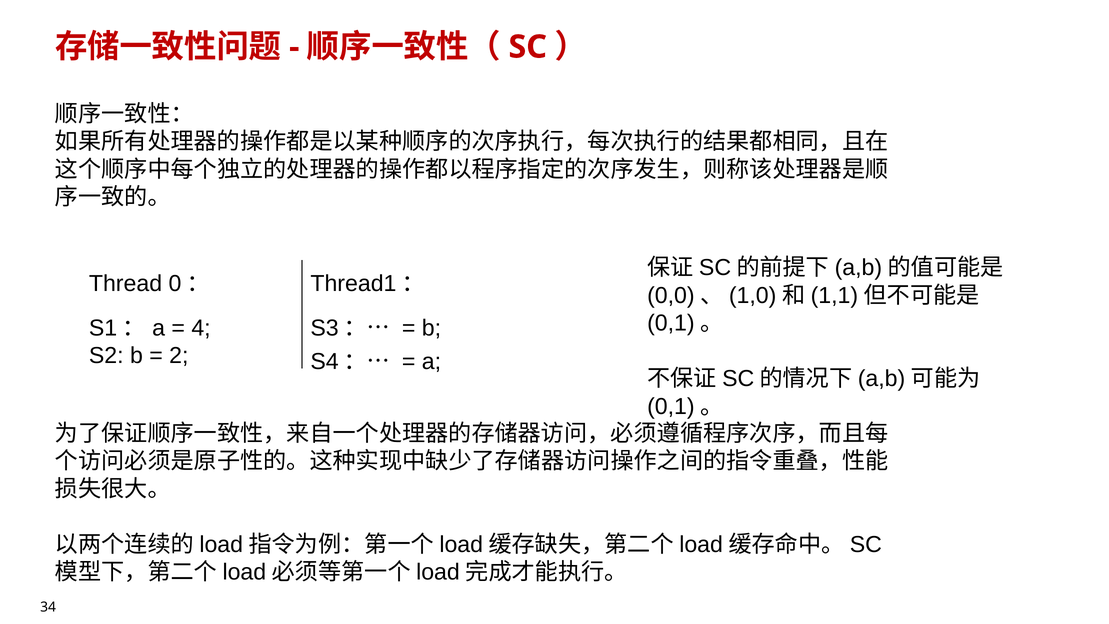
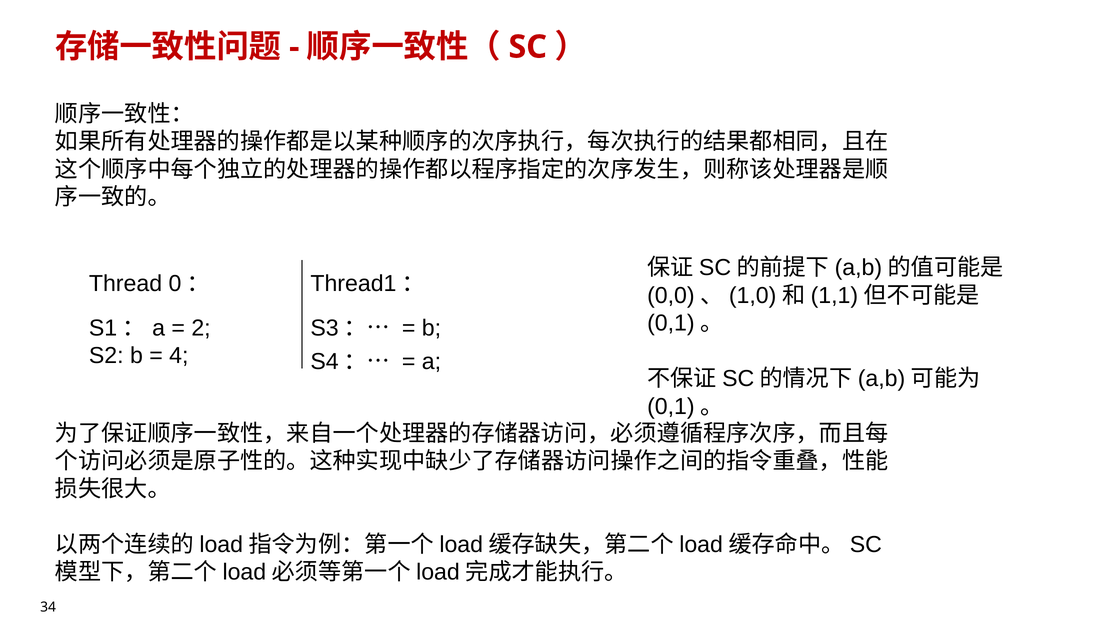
4: 4 -> 2
2: 2 -> 4
